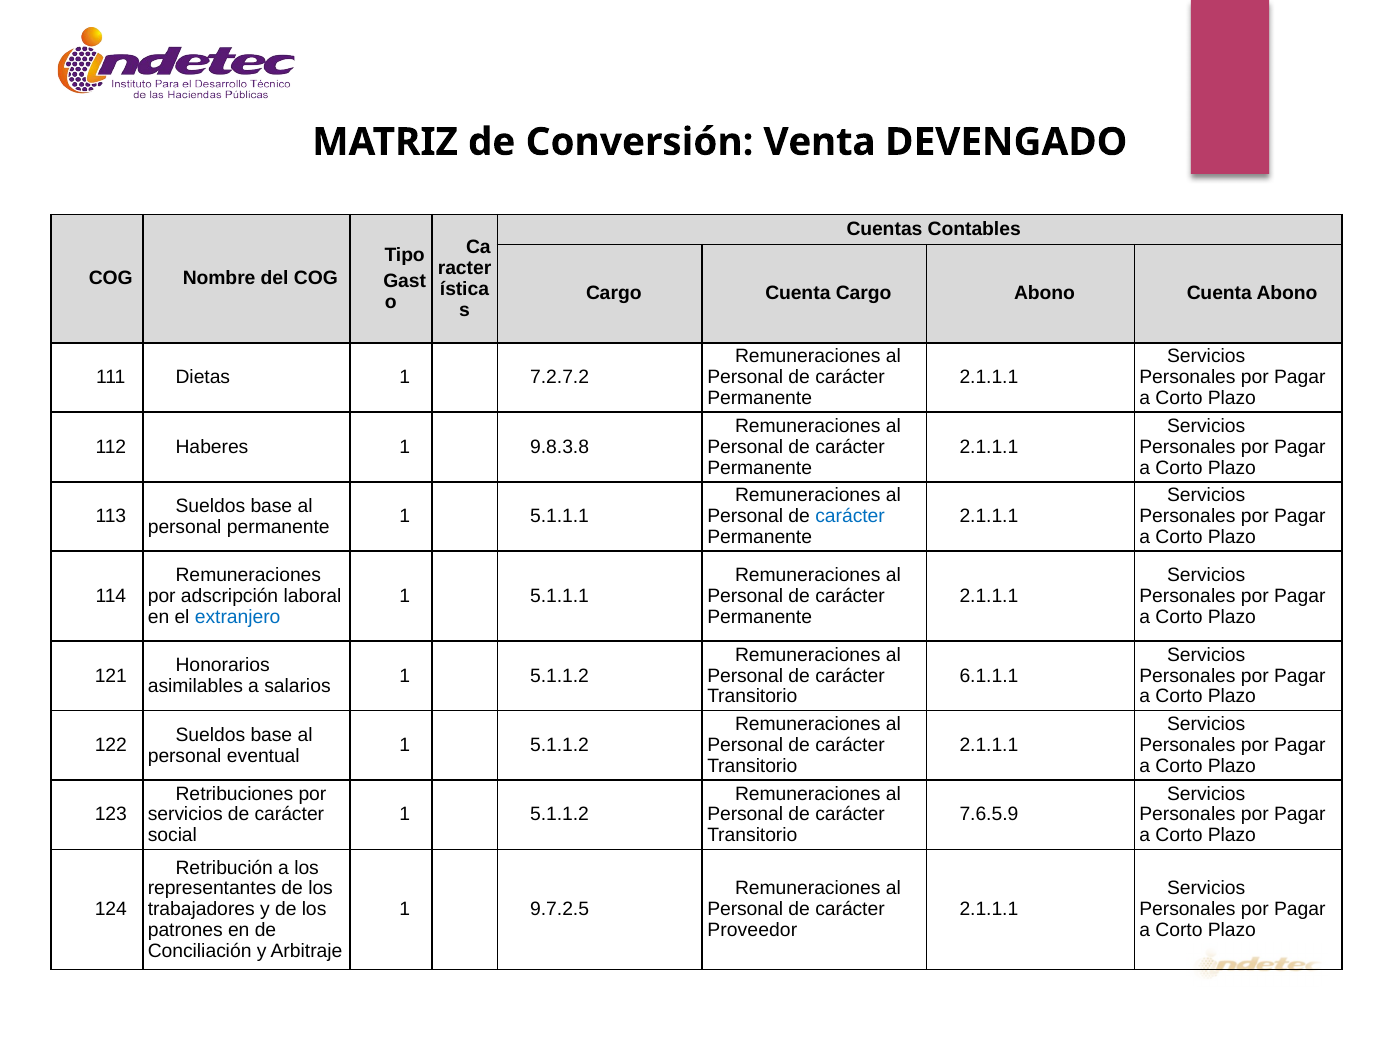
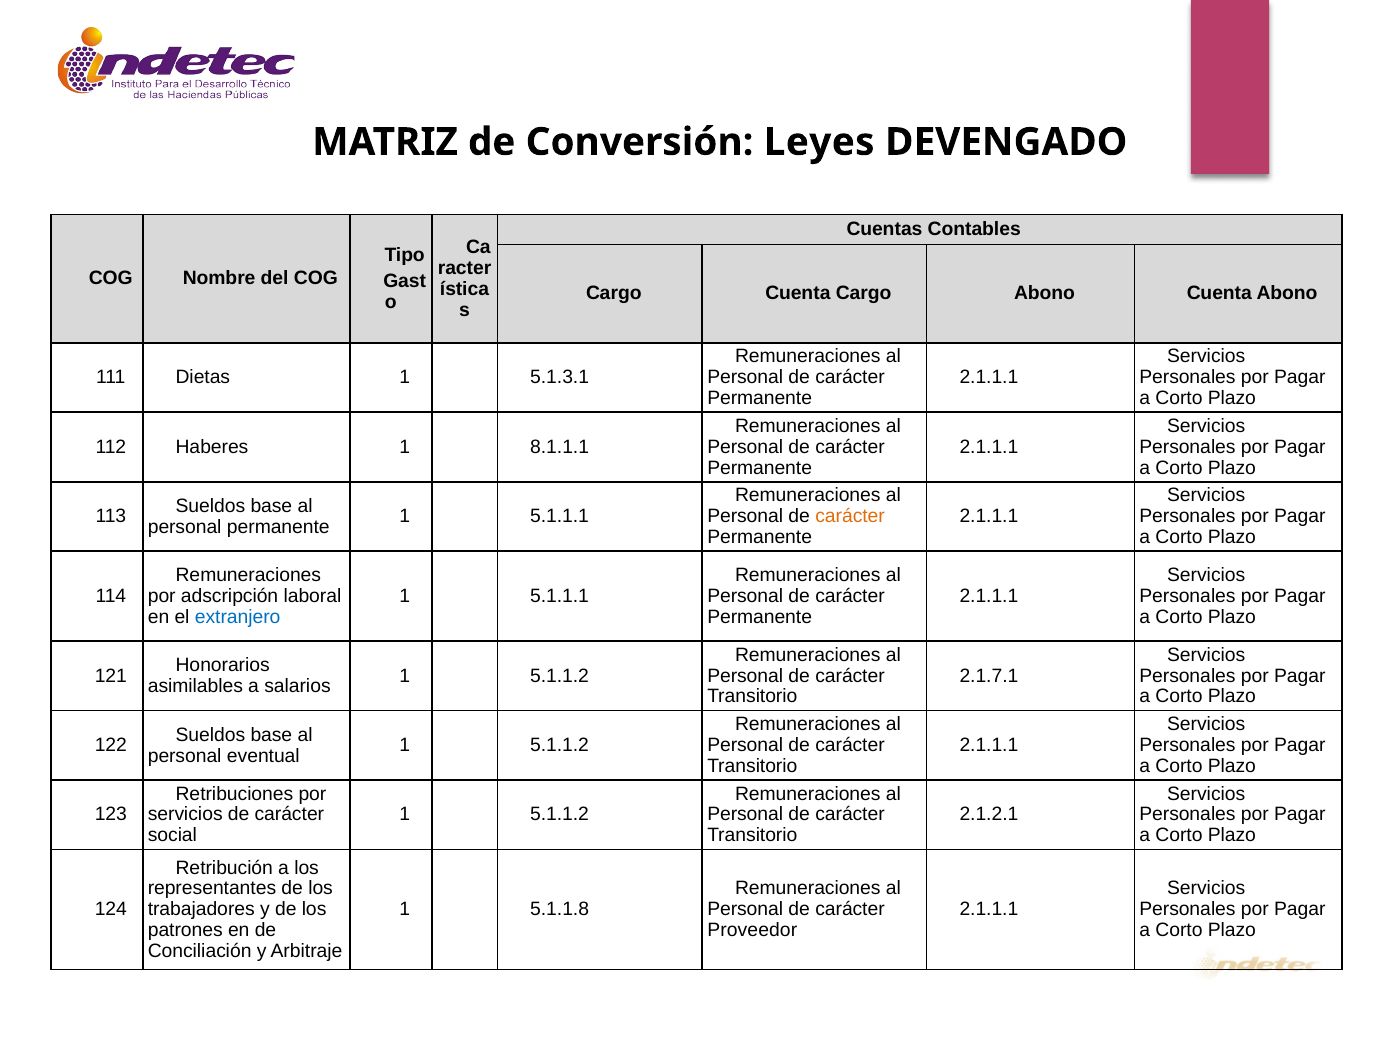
Venta: Venta -> Leyes
7.2.7.2: 7.2.7.2 -> 5.1.3.1
9.8.3.8: 9.8.3.8 -> 8.1.1.1
carácter at (850, 516) colour: blue -> orange
6.1.1.1: 6.1.1.1 -> 2.1.7.1
7.6.5.9: 7.6.5.9 -> 2.1.2.1
9.7.2.5: 9.7.2.5 -> 5.1.1.8
